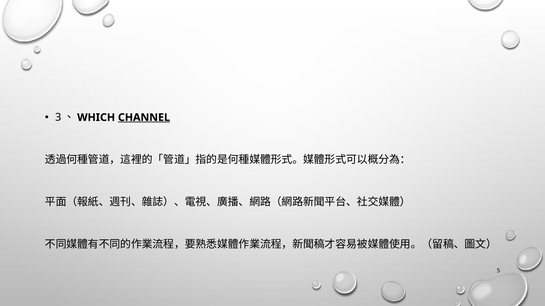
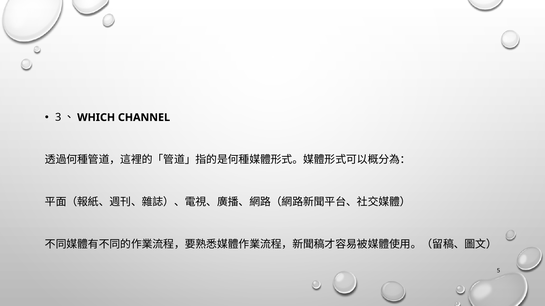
CHANNEL underline: present -> none
